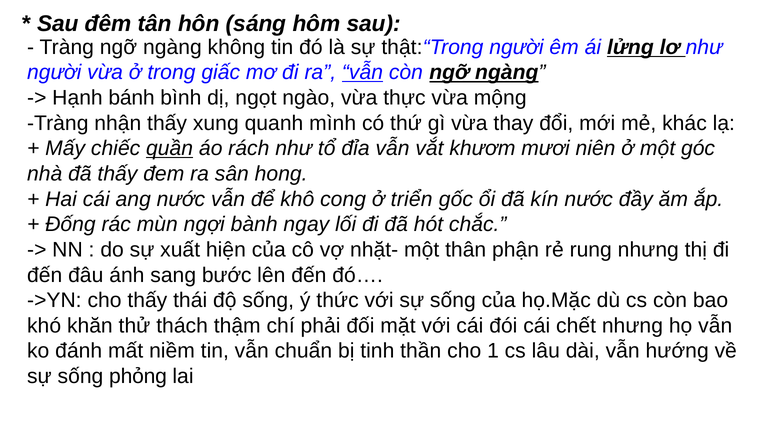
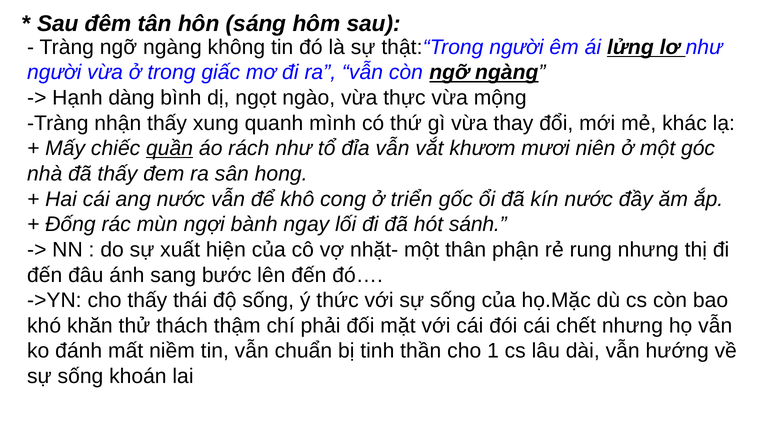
vẫn at (362, 72) underline: present -> none
bánh: bánh -> dàng
chắc: chắc -> sánh
phỏng: phỏng -> khoán
